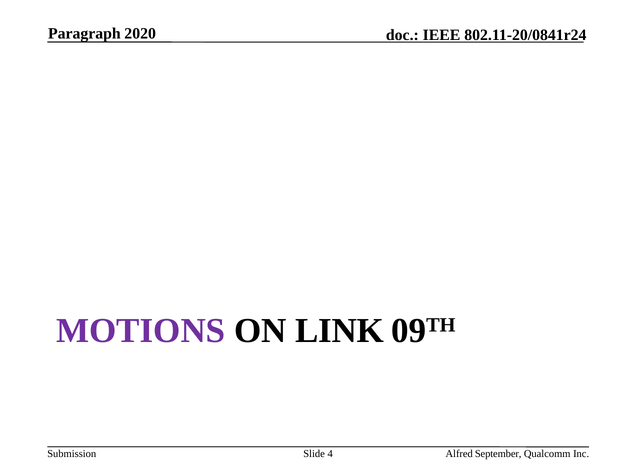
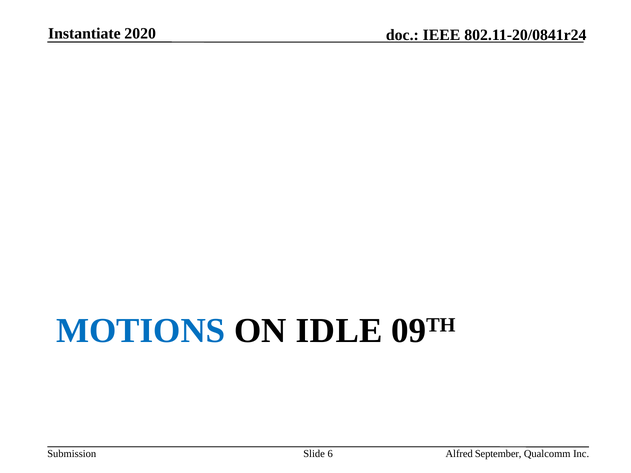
Paragraph: Paragraph -> Instantiate
MOTIONS colour: purple -> blue
LINK: LINK -> IDLE
4: 4 -> 6
